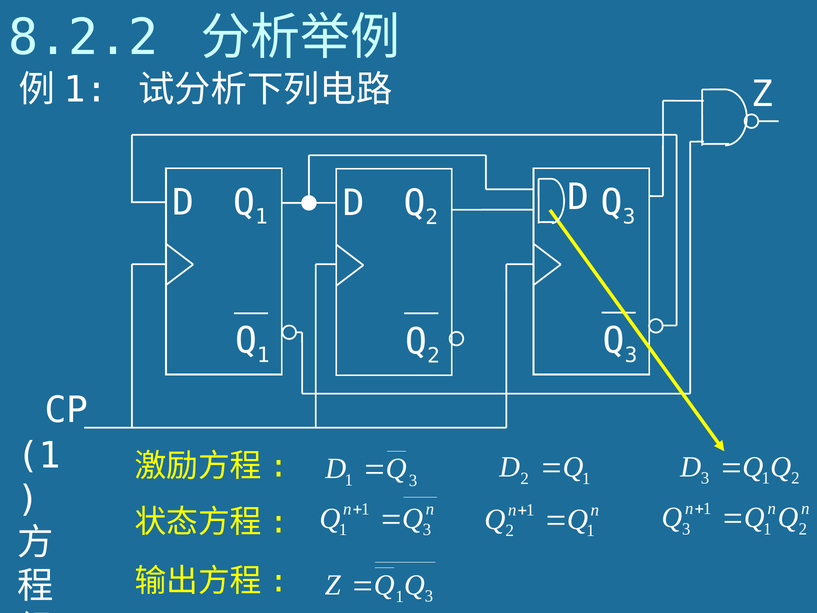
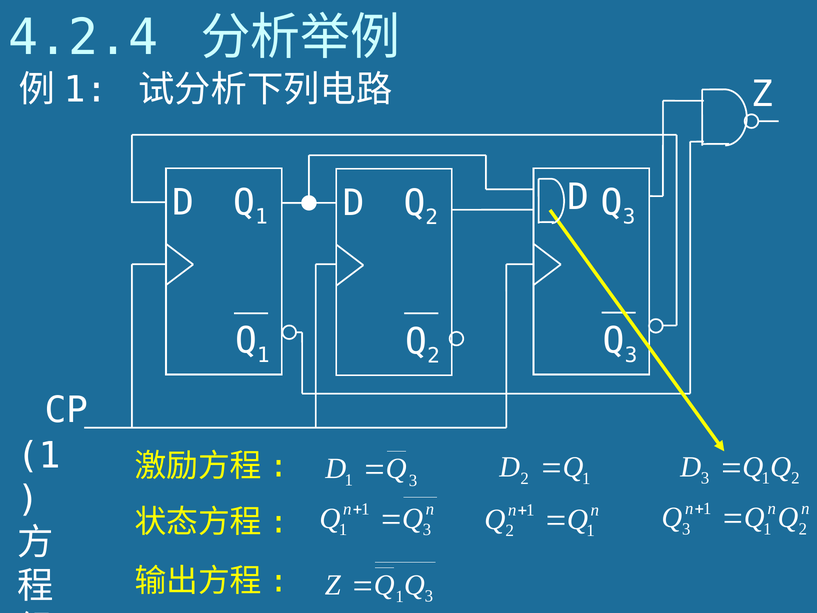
8.2.2: 8.2.2 -> 4.2.4
